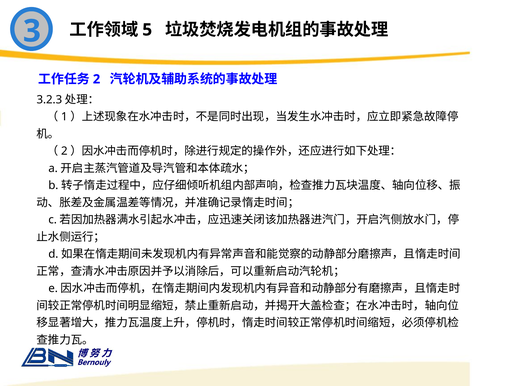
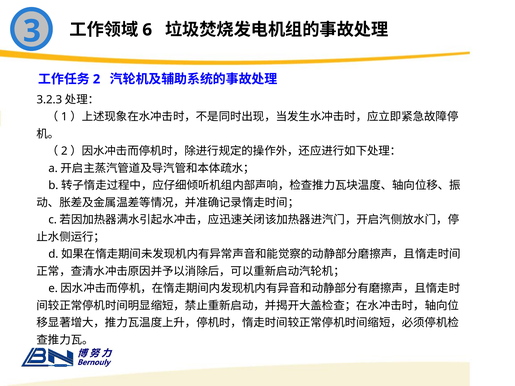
5: 5 -> 6
